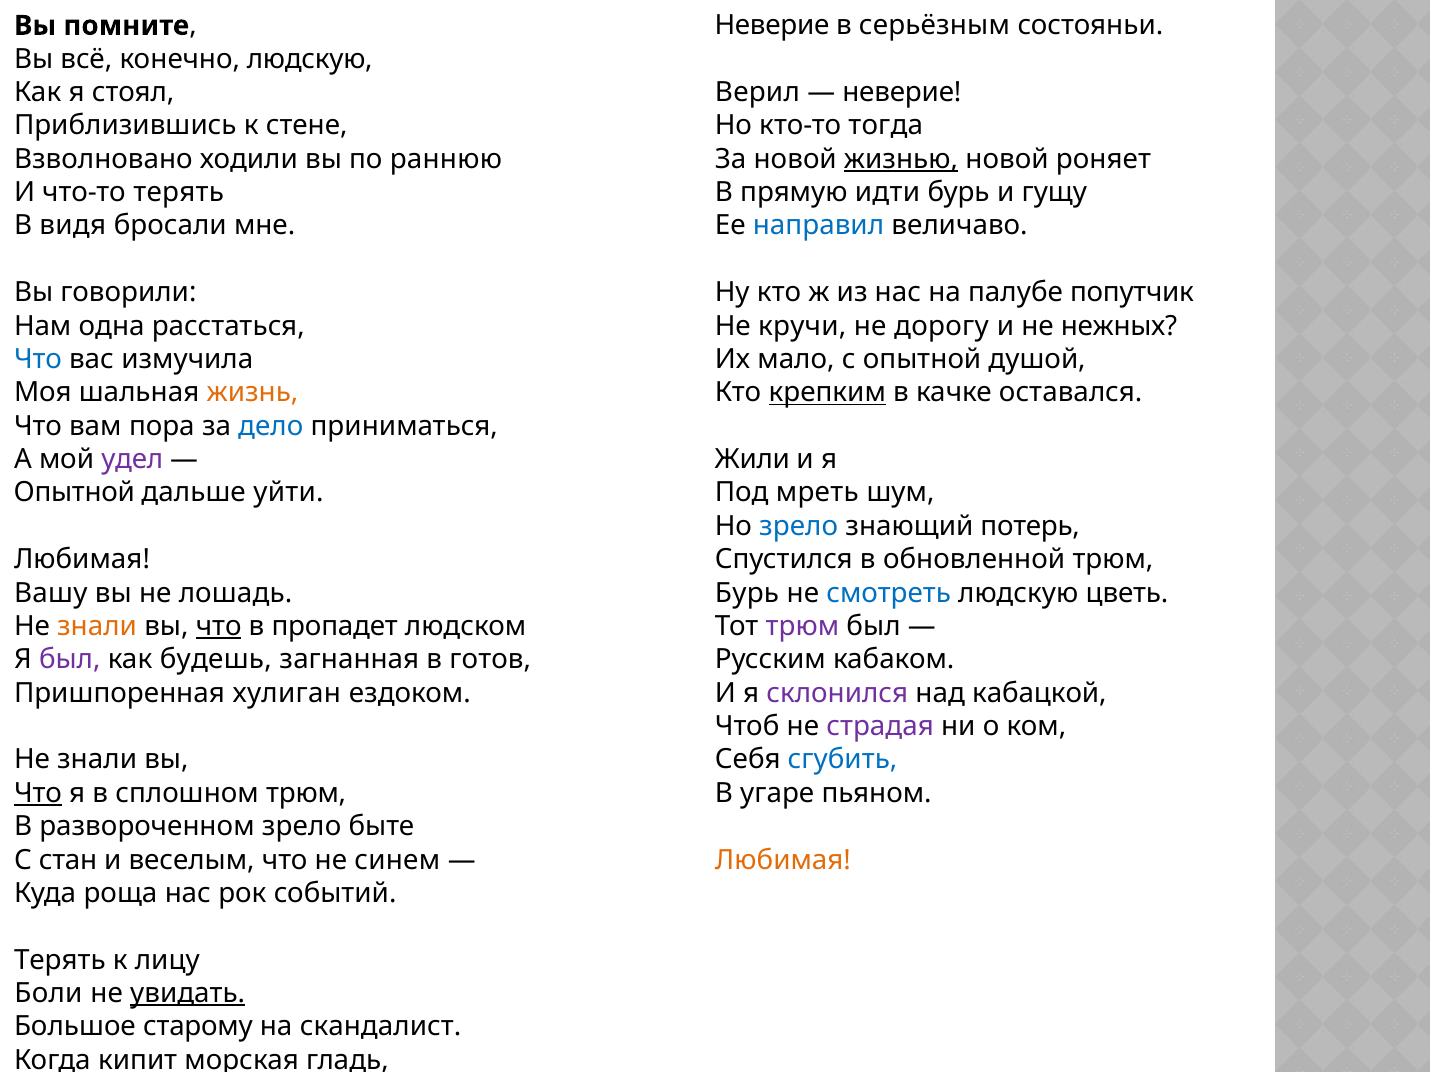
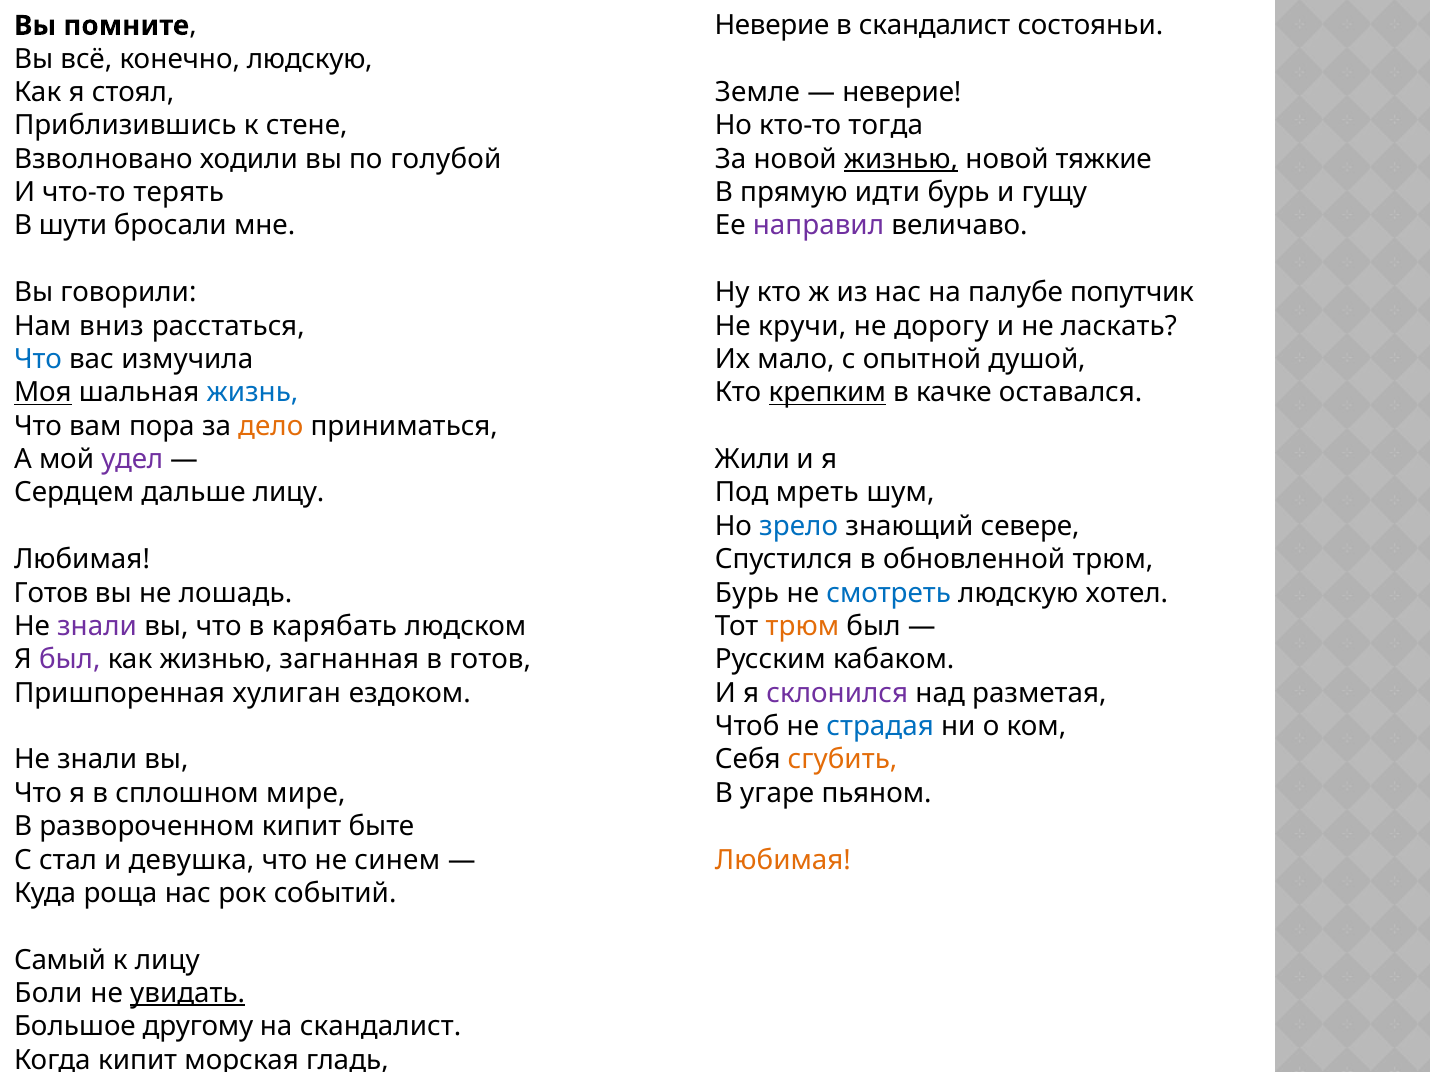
в серьёзным: серьёзным -> скандалист
Верил: Верил -> Земле
раннюю: раннюю -> голубой
роняет: роняет -> тяжкие
видя: видя -> шути
направил colour: blue -> purple
одна: одна -> вниз
нежных: нежных -> ласкать
Моя underline: none -> present
жизнь colour: orange -> blue
дело colour: blue -> orange
Опытной at (74, 493): Опытной -> Сердцем
дальше уйти: уйти -> лицу
потерь: потерь -> севере
Вашу at (51, 593): Вашу -> Готов
цветь: цветь -> хотел
знали at (97, 627) colour: orange -> purple
что at (219, 627) underline: present -> none
пропадет: пропадет -> карябать
трюм at (802, 627) colour: purple -> orange
как будешь: будешь -> жизнью
кабацкой: кабацкой -> разметая
страдая colour: purple -> blue
сгубить colour: blue -> orange
Что at (38, 793) underline: present -> none
сплошном трюм: трюм -> мире
развороченном зрело: зрело -> кипит
стан: стан -> стал
веселым: веселым -> девушка
Терять at (60, 960): Терять -> Самый
старому: старому -> другому
